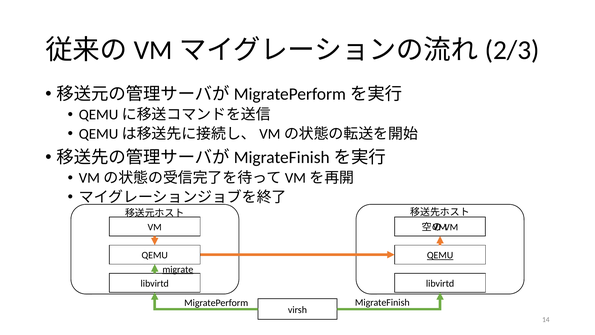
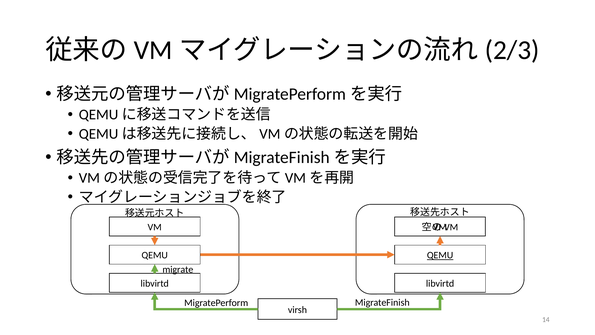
migrate underline: present -> none
